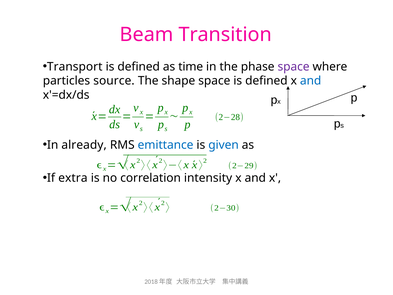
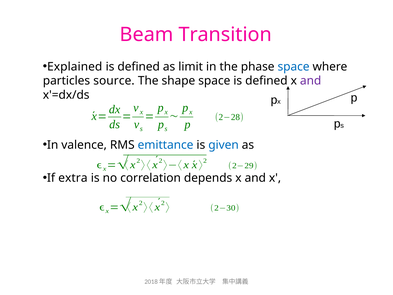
Transport: Transport -> Explained
time: time -> limit
space at (294, 67) colour: purple -> blue
and at (311, 81) colour: blue -> purple
already: already -> valence
intensity: intensity -> depends
